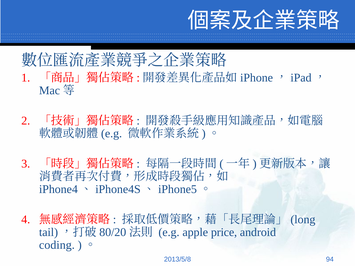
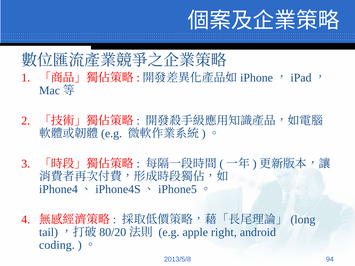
price: price -> right
